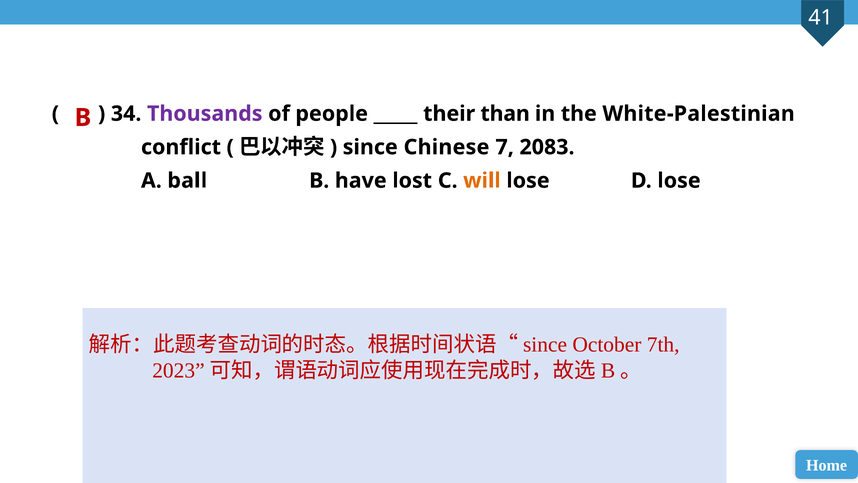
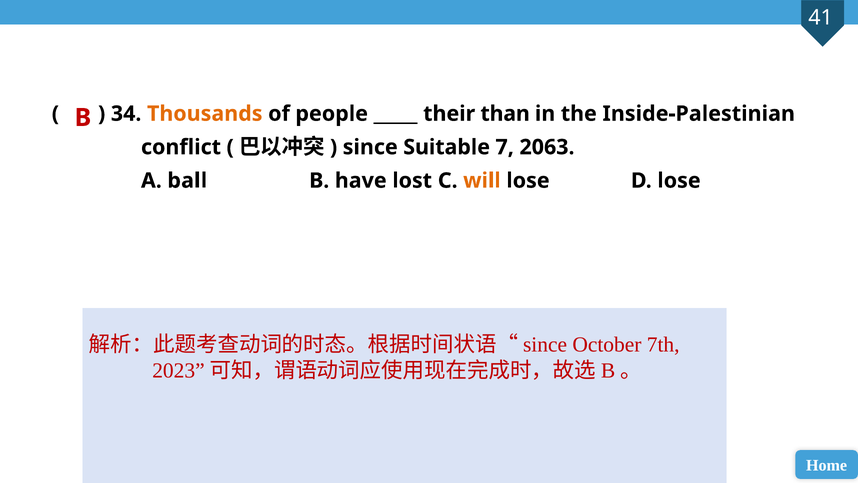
Thousands colour: purple -> orange
White-Palestinian: White-Palestinian -> Inside-Palestinian
Chinese: Chinese -> Suitable
2083: 2083 -> 2063
